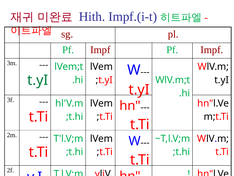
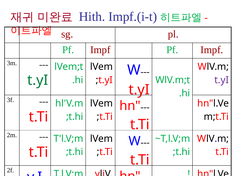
t.yI at (222, 80) colour: black -> purple
